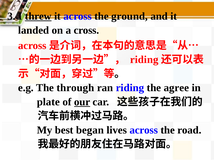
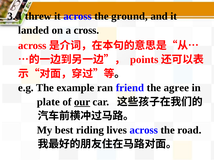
threw underline: present -> none
riding at (144, 60): riding -> points
through: through -> example
ran riding: riding -> friend
began: began -> riding
